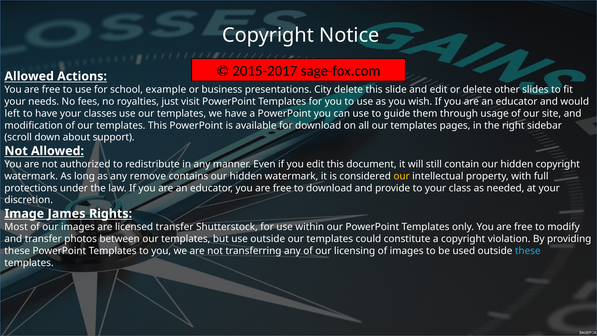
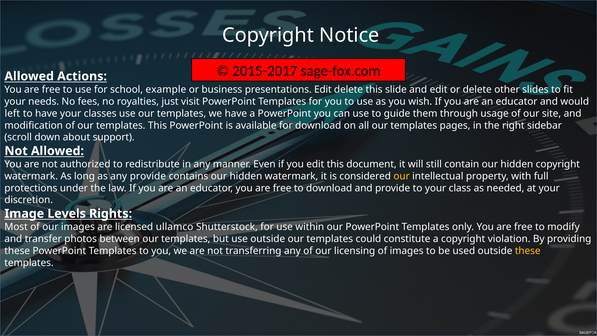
presentations City: City -> Edit
any remove: remove -> provide
James: James -> Levels
licensed transfer: transfer -> ullamco
these at (528, 251) colour: light blue -> yellow
